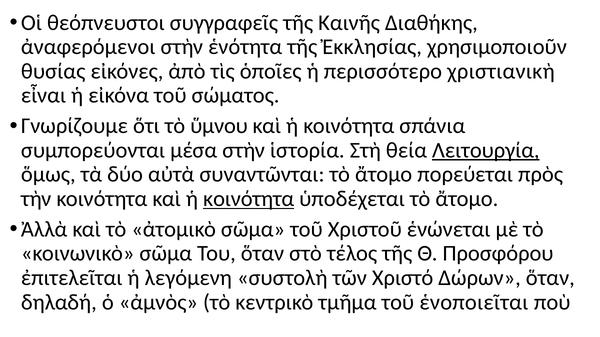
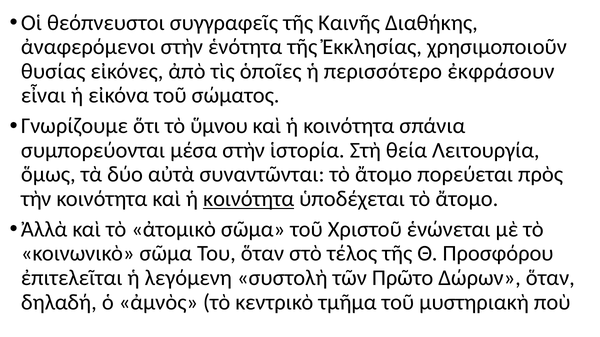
χριστιανικὴ: χριστιανικὴ -> ἐκφράσουν
Λειτουργία underline: present -> none
Χριστό: Χριστό -> Πρῶτο
ἑνοποιεῖται: ἑνοποιεῖται -> μυστηριακὴ
